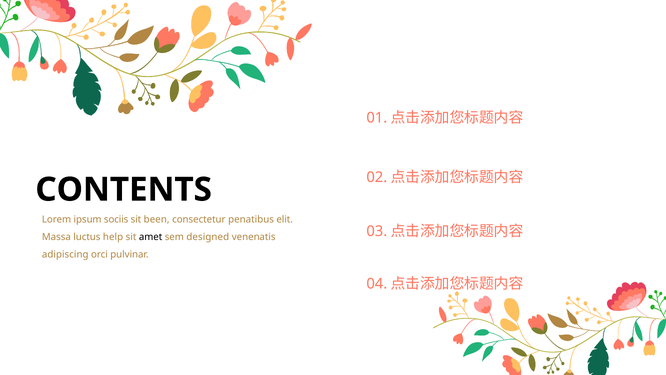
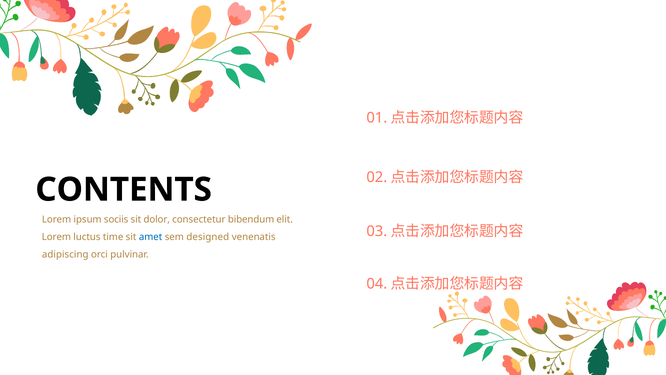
been: been -> dolor
penatibus: penatibus -> bibendum
Massa at (56, 237): Massa -> Lorem
help: help -> time
amet colour: black -> blue
